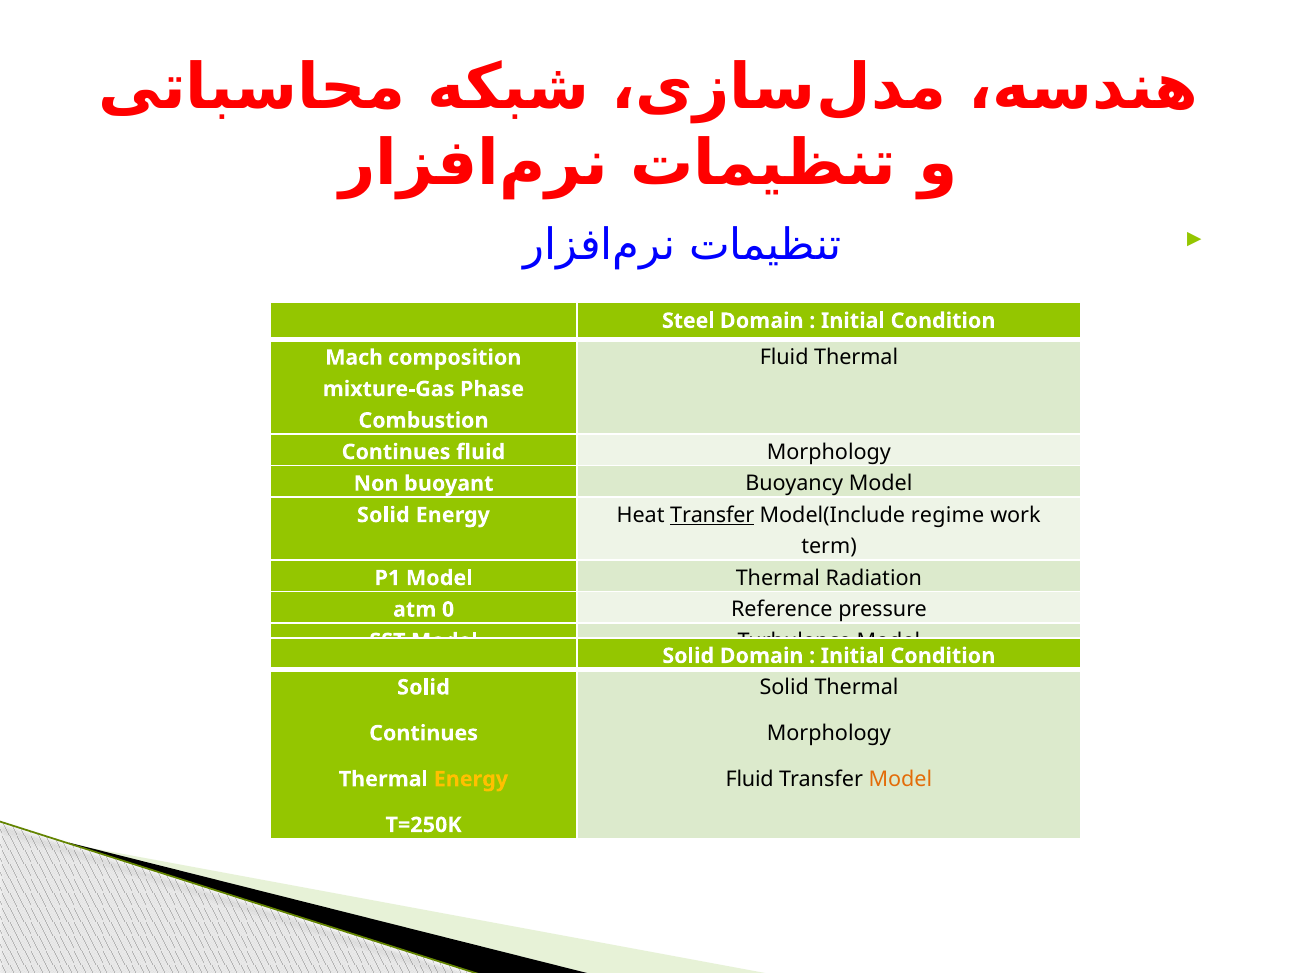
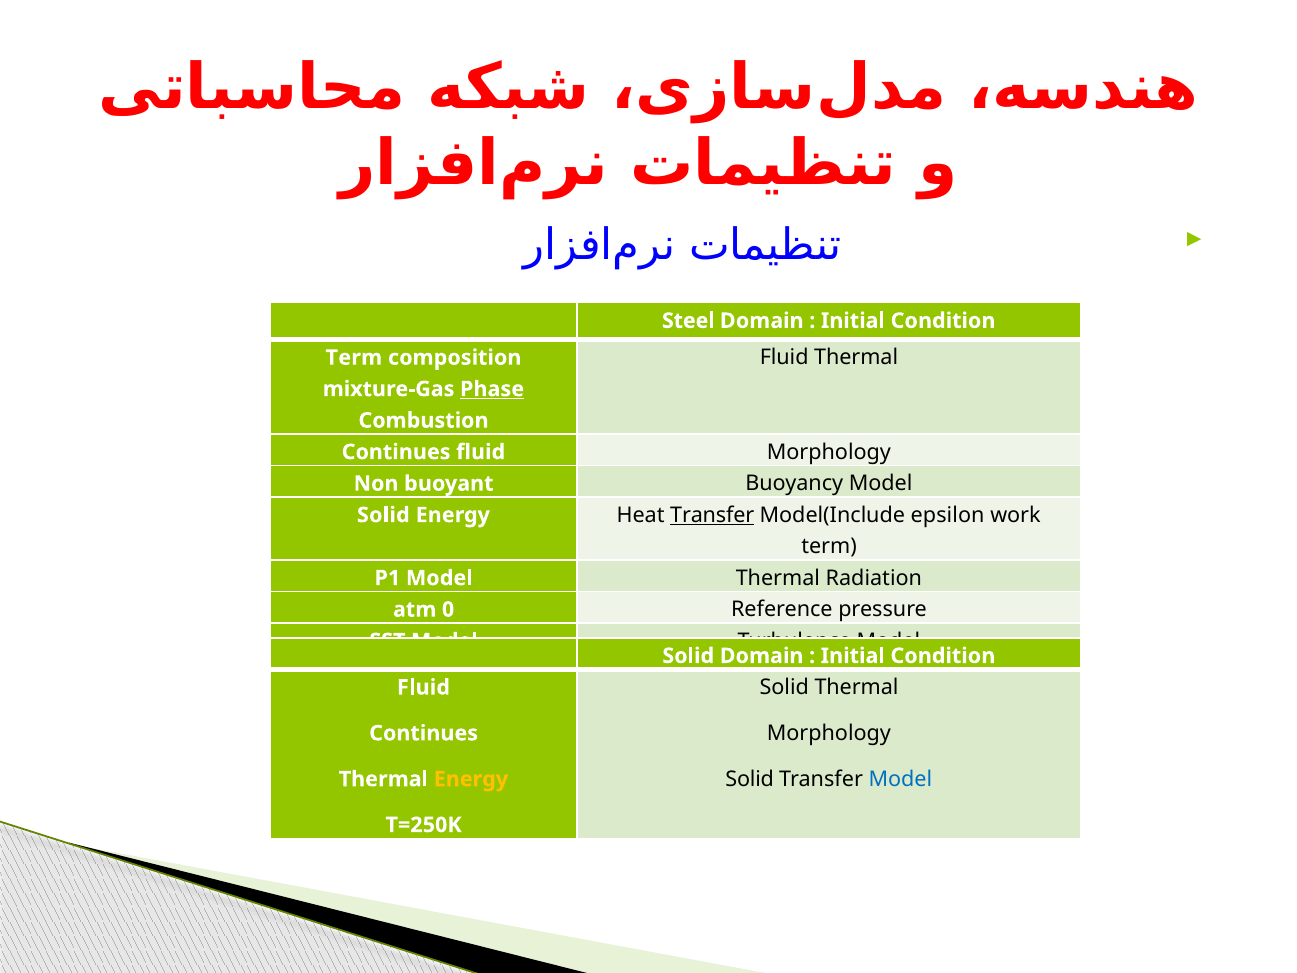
Mach at (354, 358): Mach -> Term
Phase underline: none -> present
regime: regime -> epsilon
Solid at (423, 687): Solid -> Fluid
Fluid at (750, 779): Fluid -> Solid
Model at (900, 779) colour: orange -> blue
